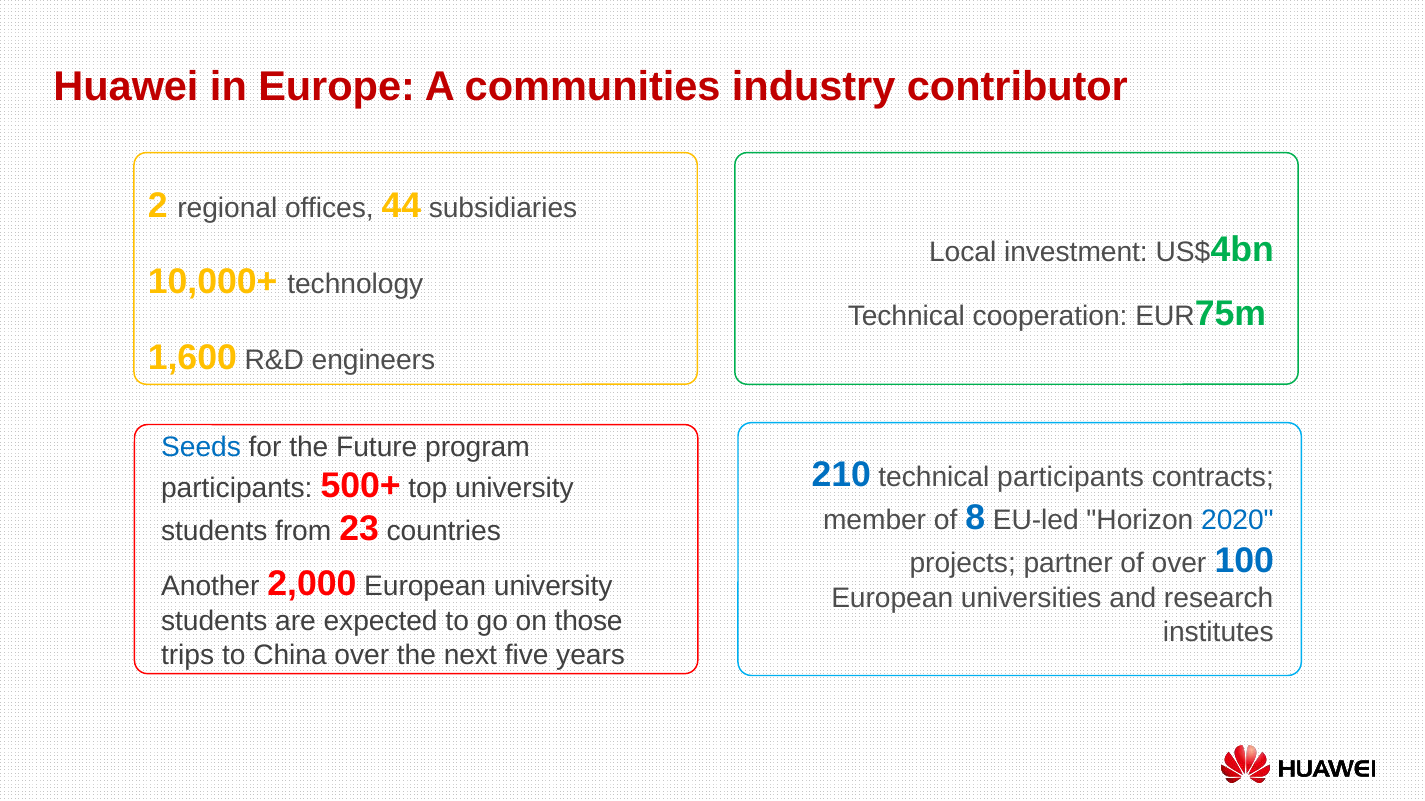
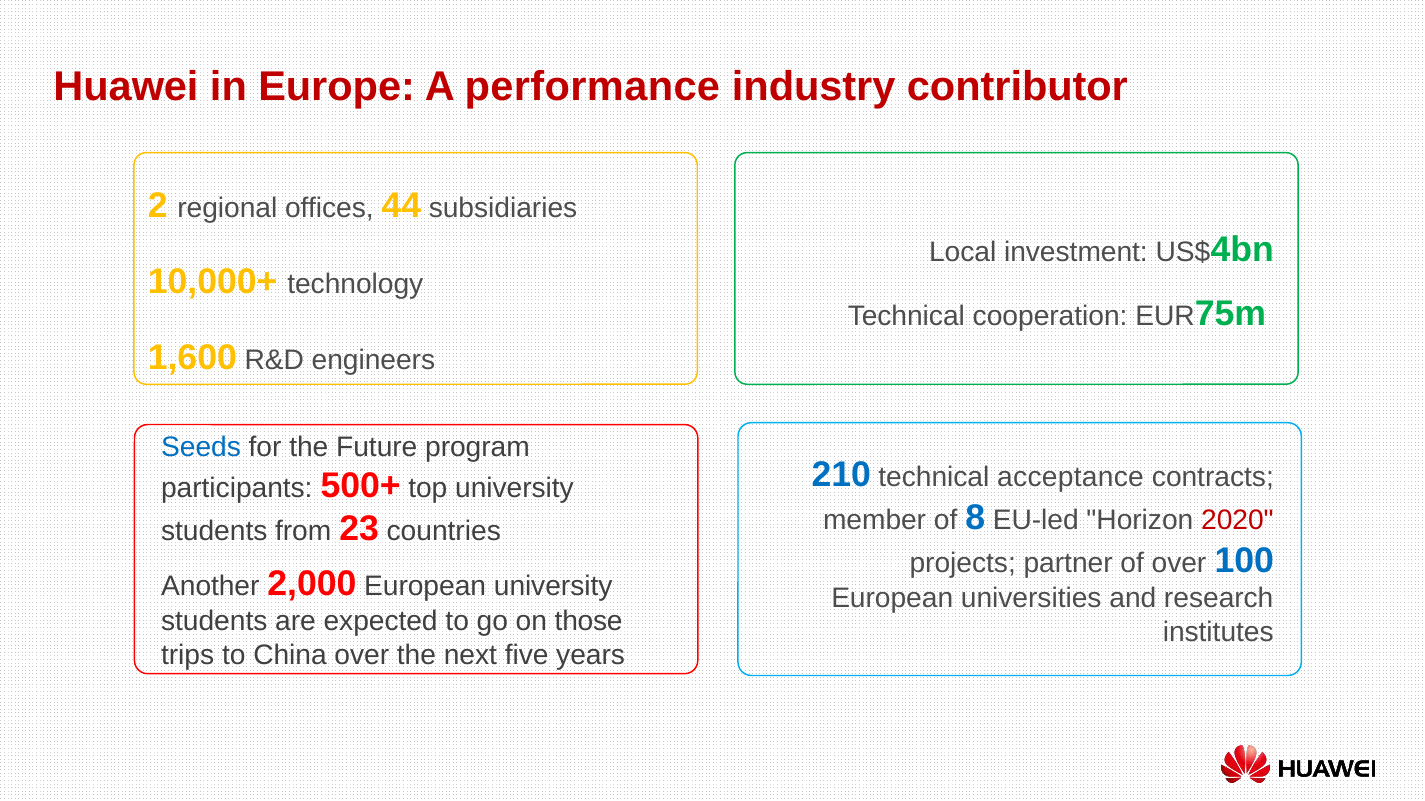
communities: communities -> performance
technical participants: participants -> acceptance
2020 colour: blue -> red
